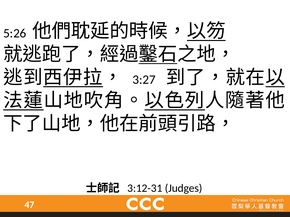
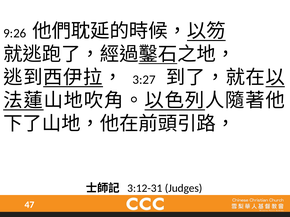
5:26: 5:26 -> 9:26
